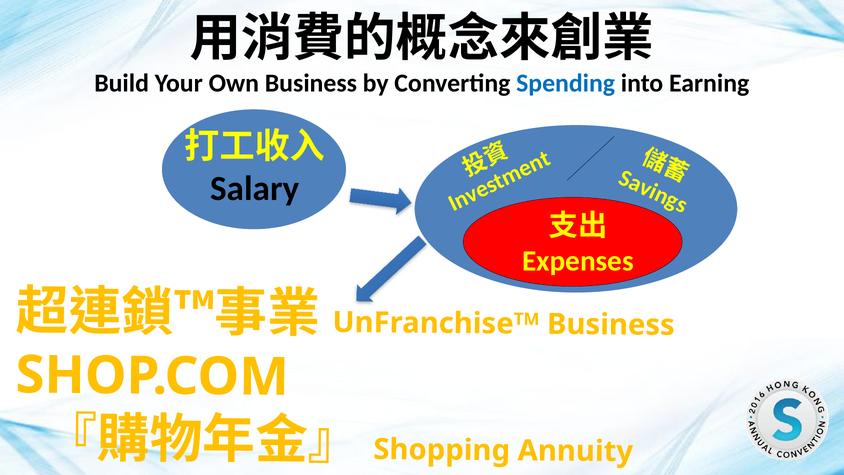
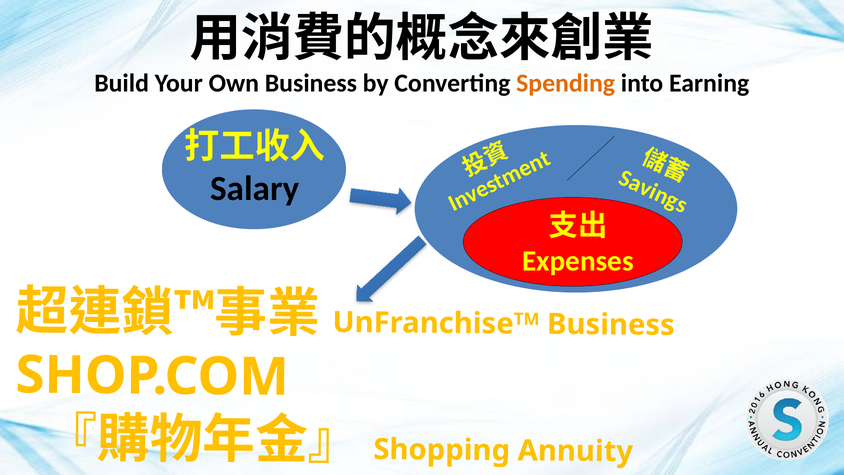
Spending colour: blue -> orange
